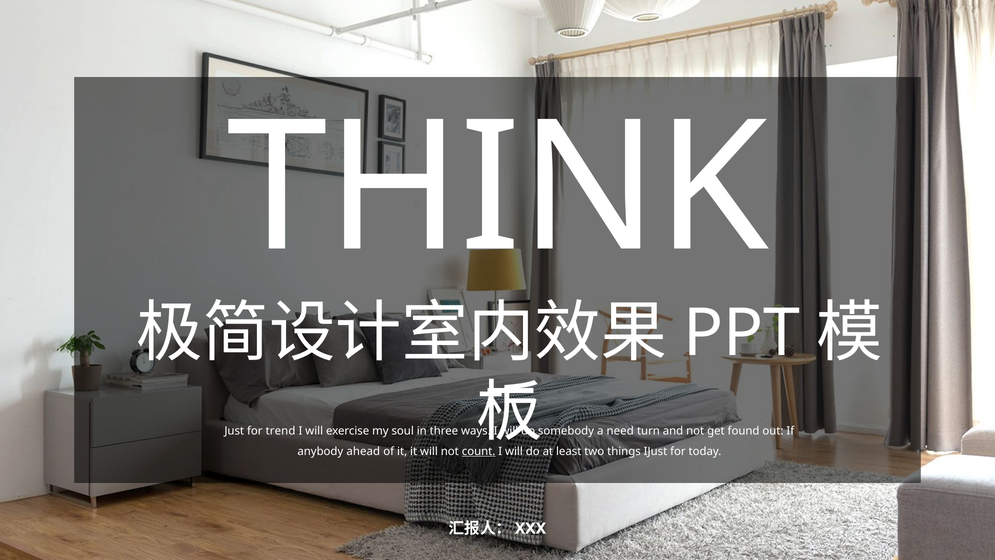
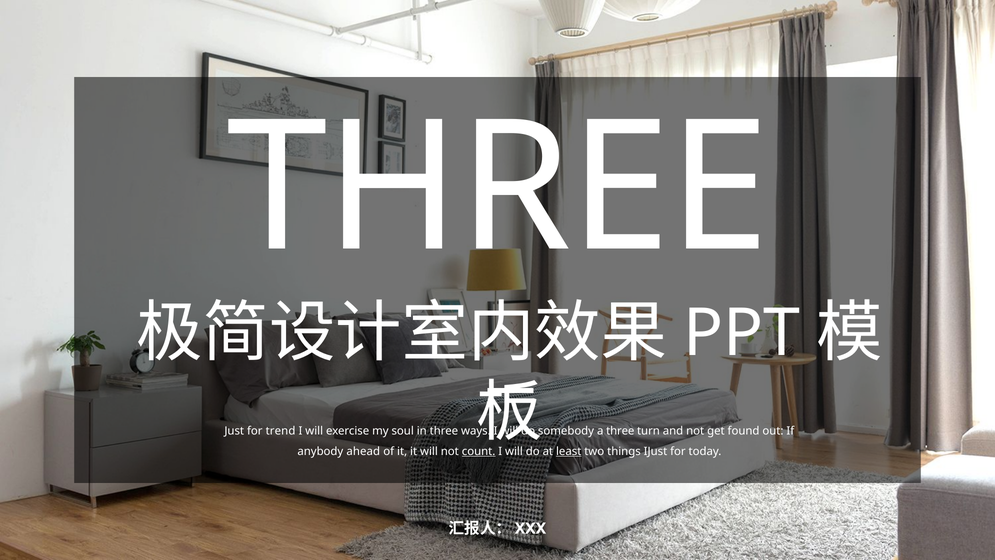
THINK at (498, 189): THINK -> THREE
a need: need -> three
least underline: none -> present
